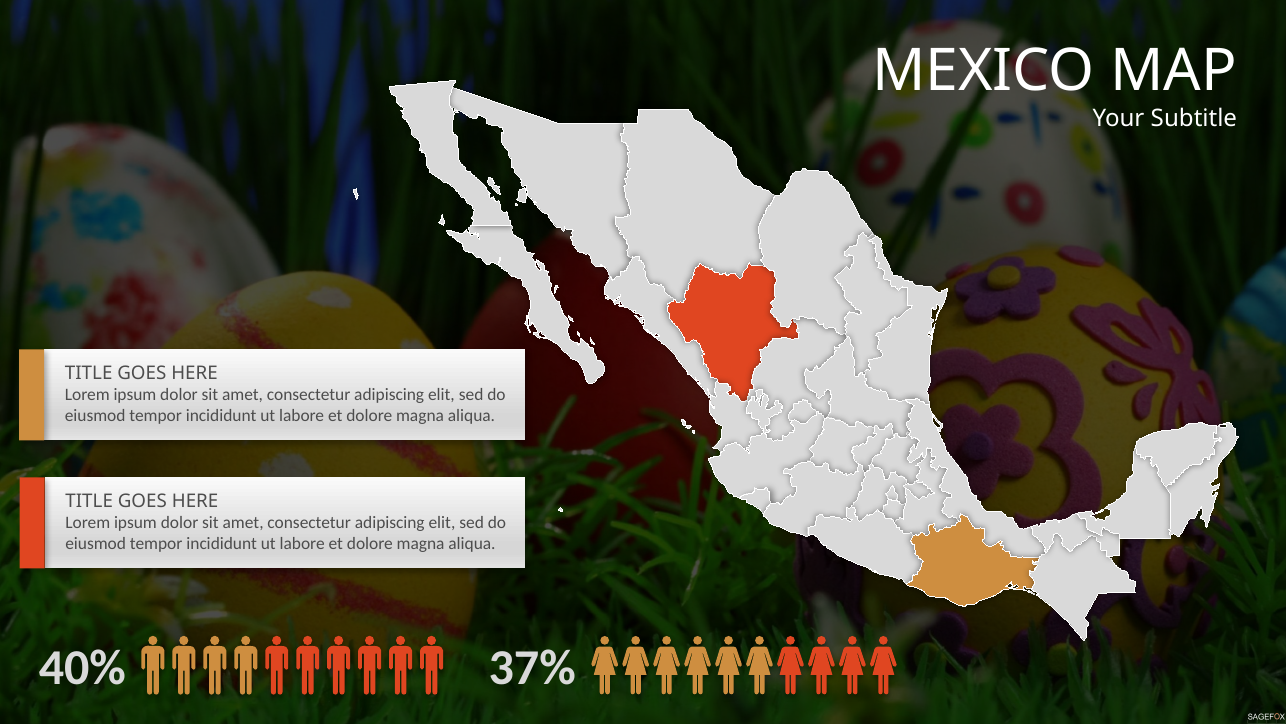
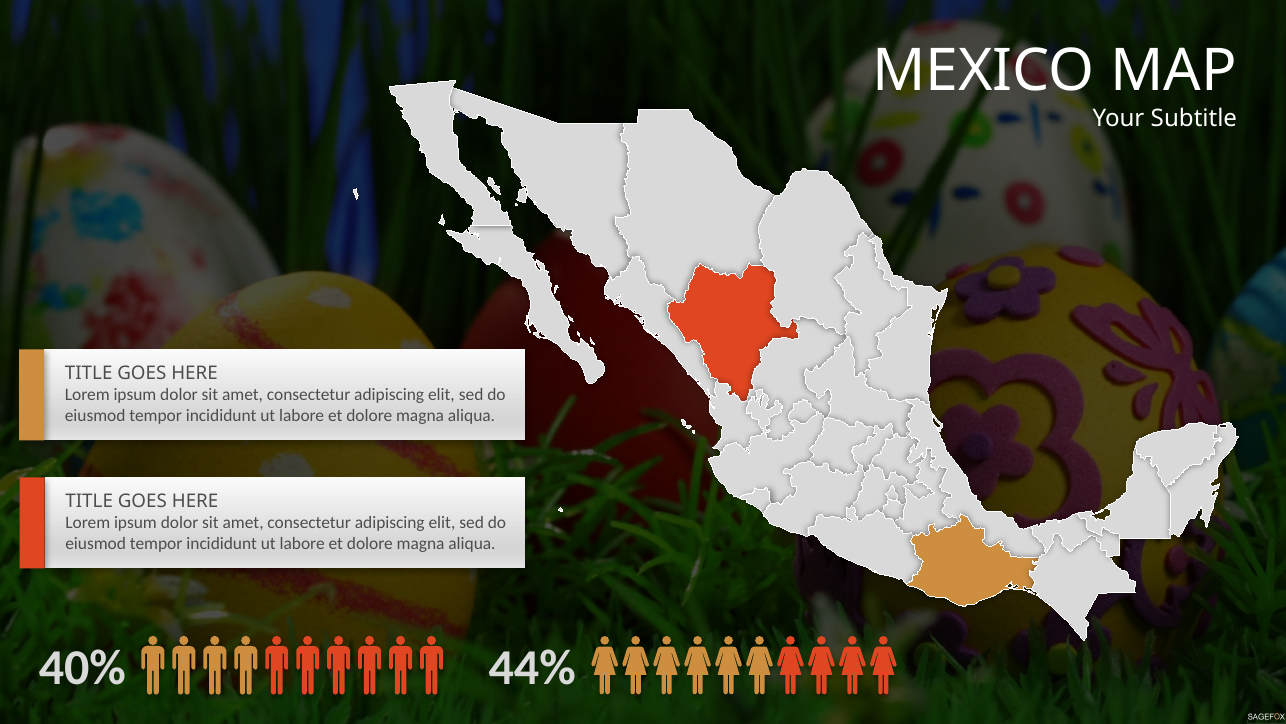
37%: 37% -> 44%
